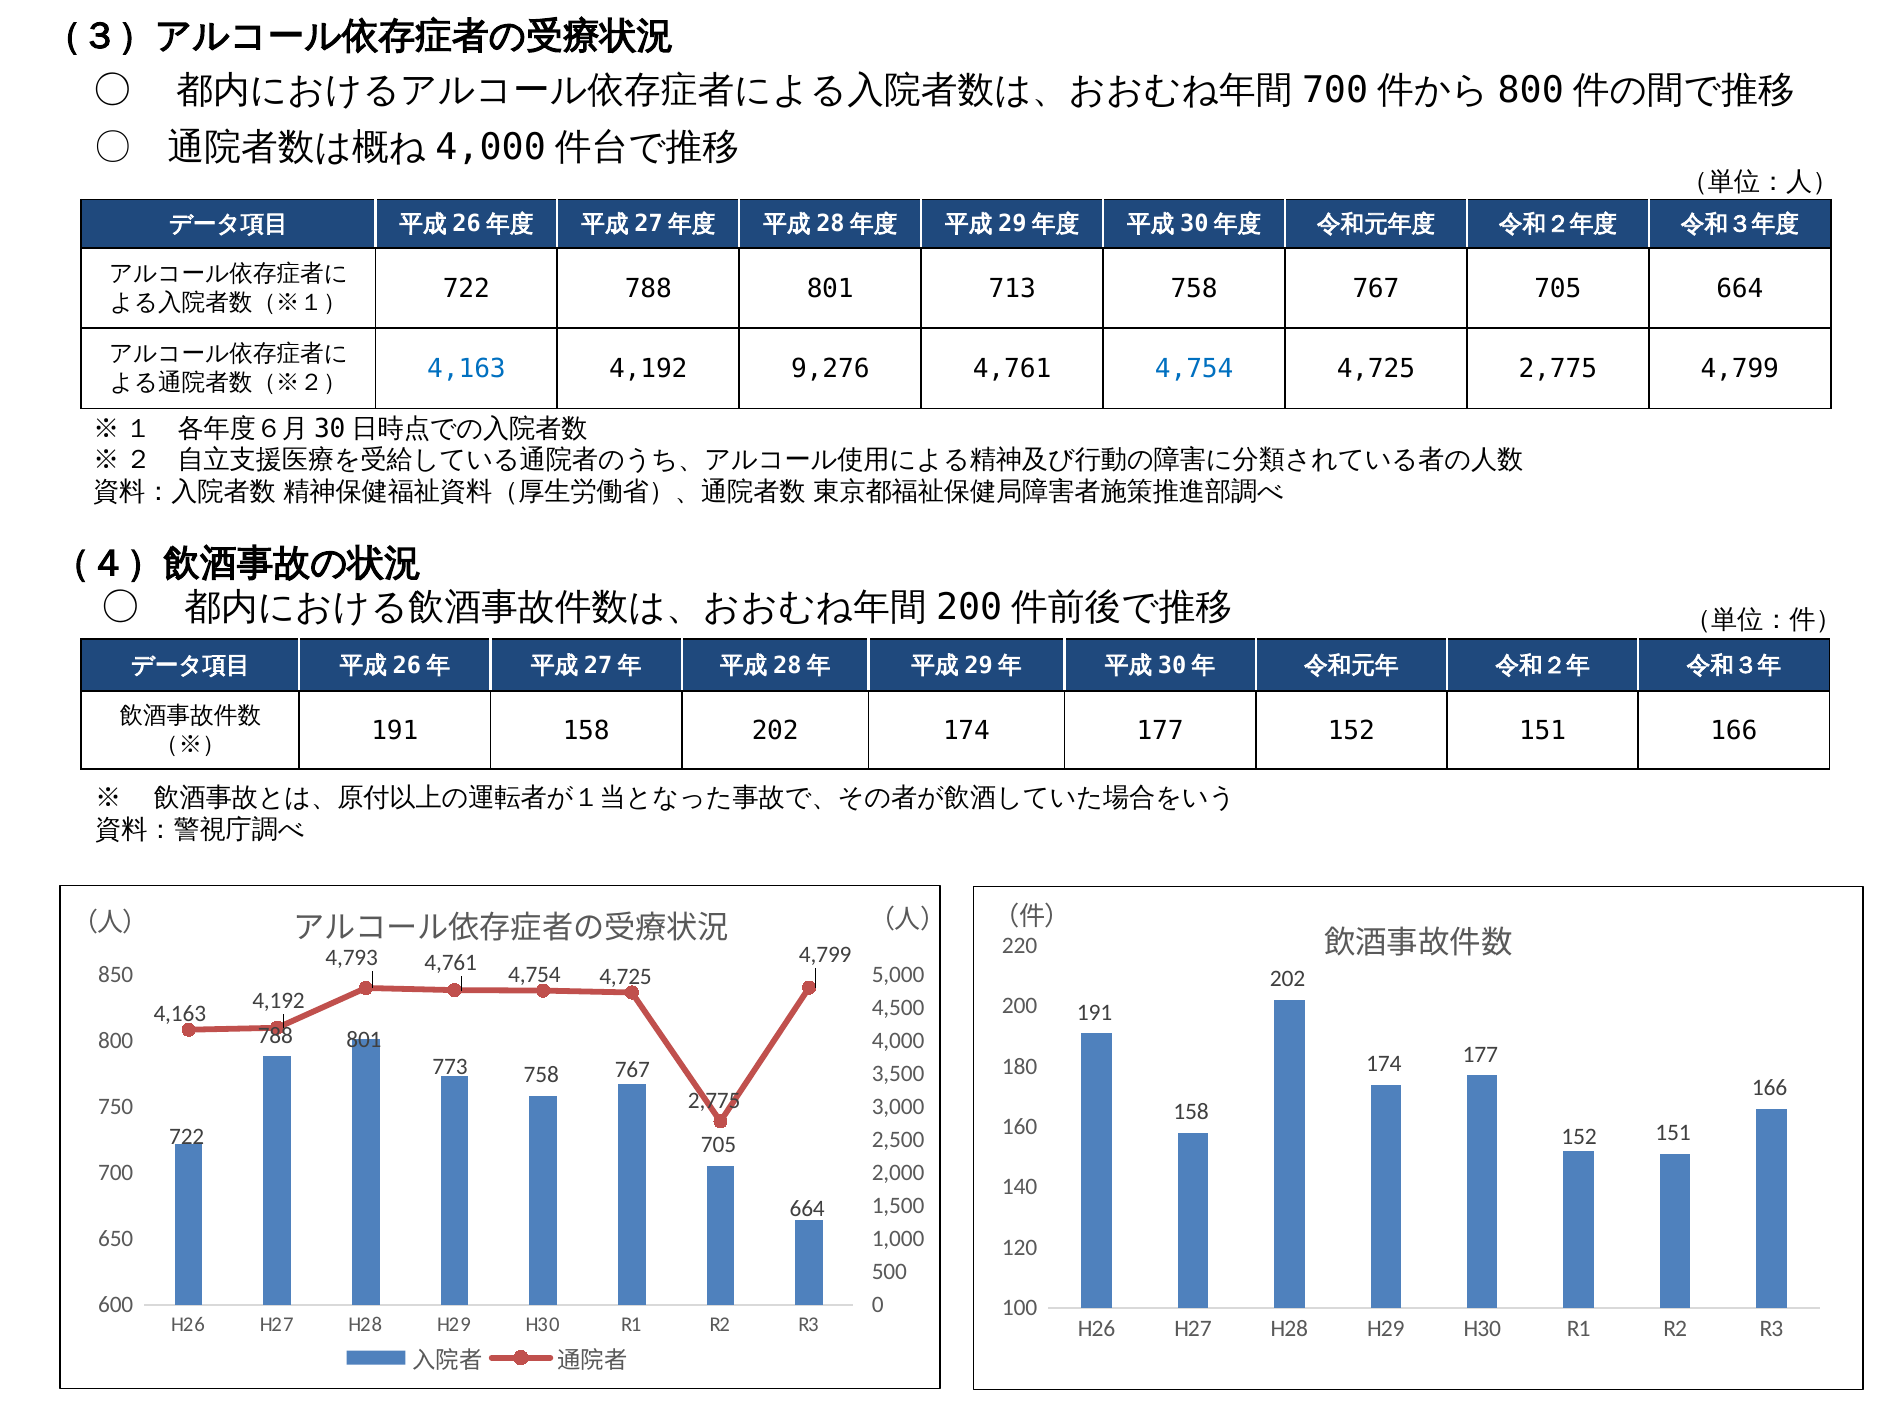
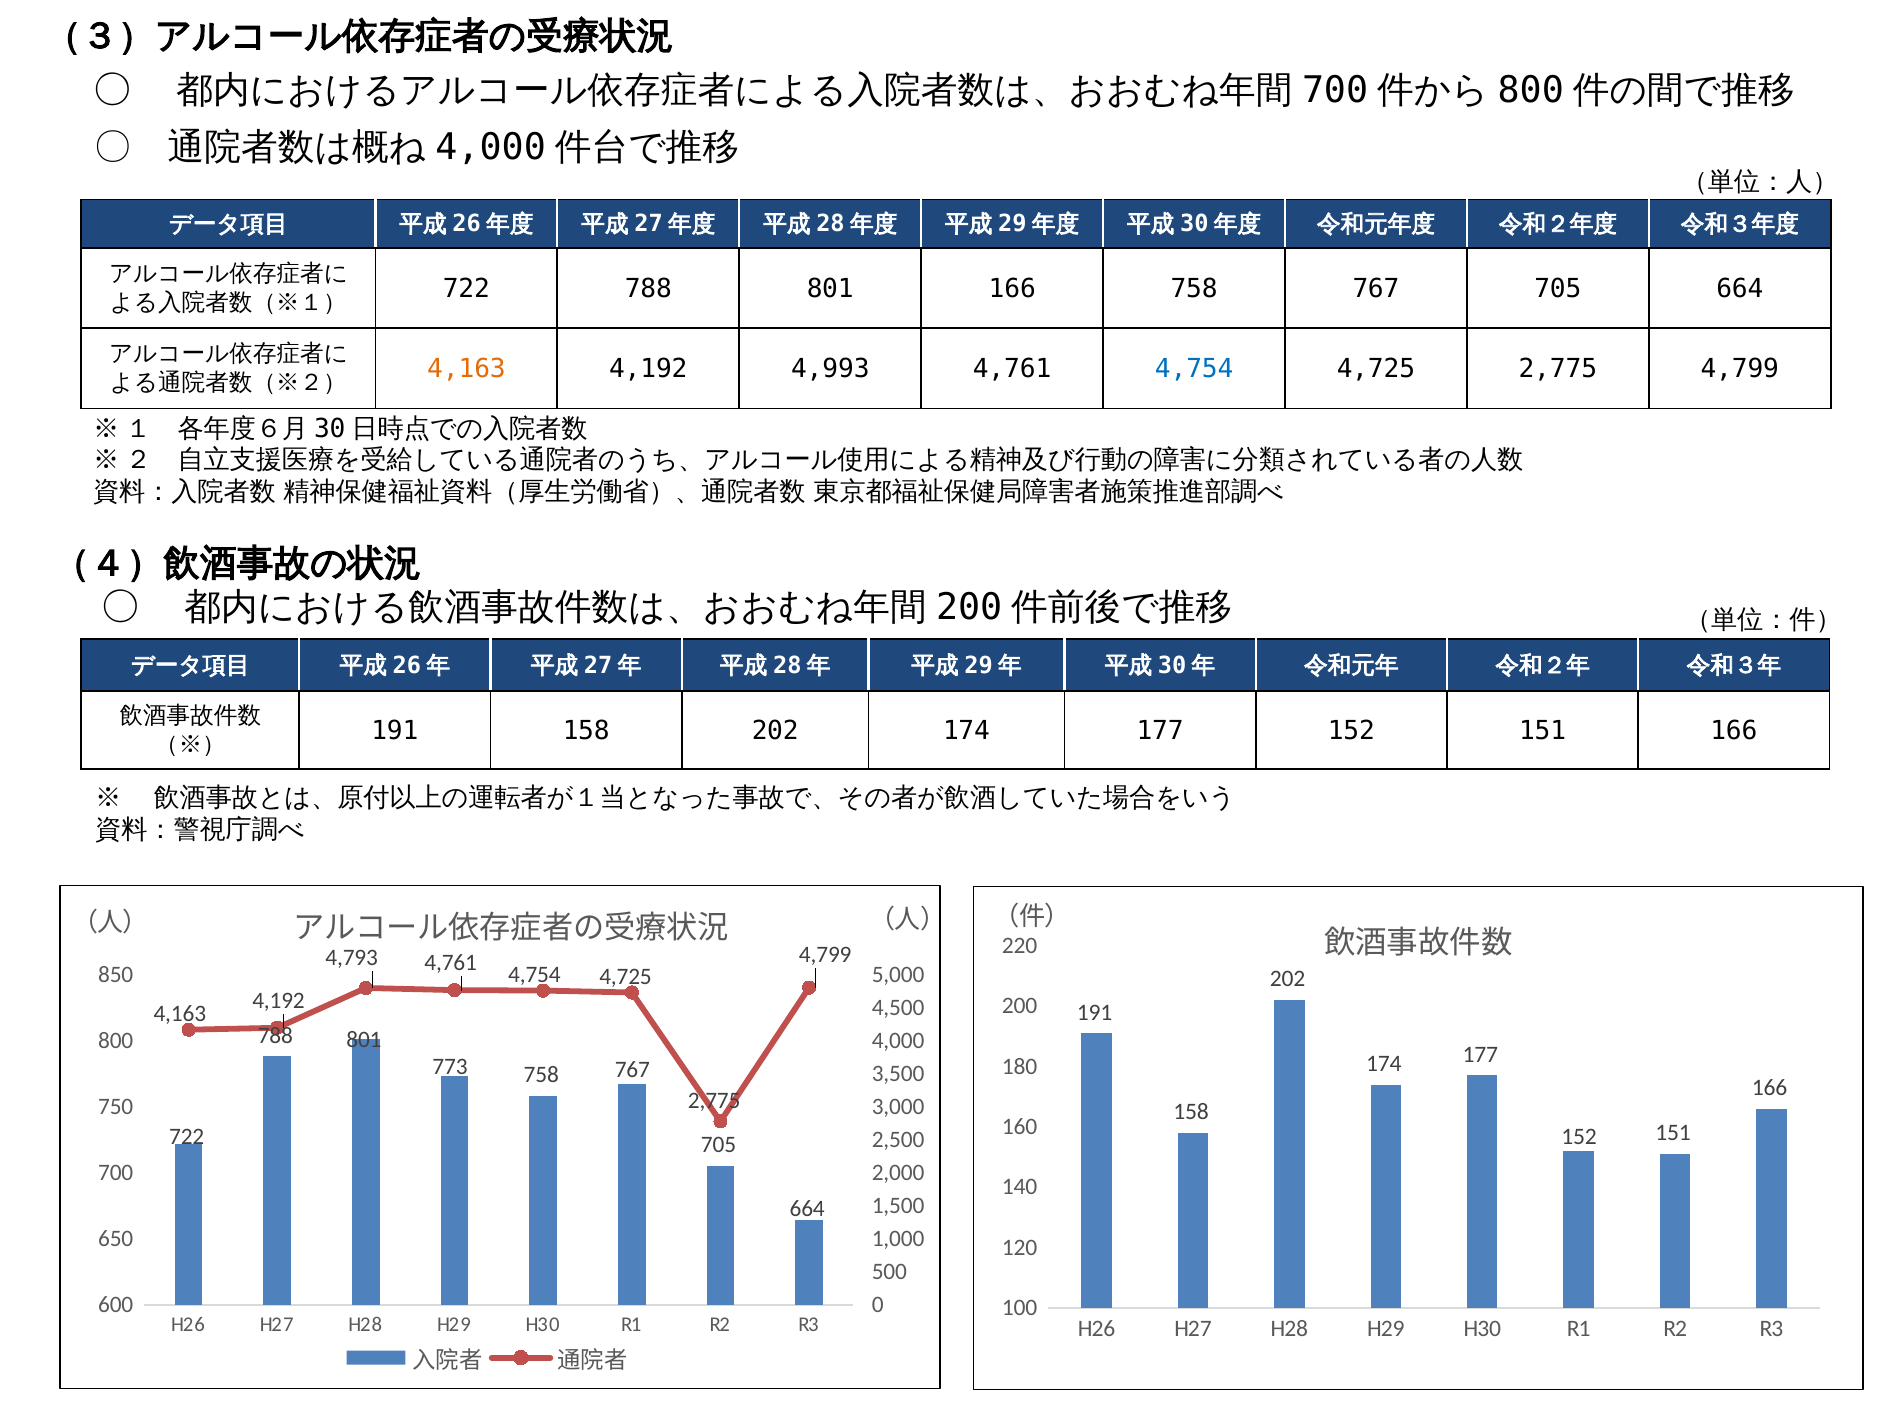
801 713: 713 -> 166
4,163 at (466, 368) colour: blue -> orange
9,276: 9,276 -> 4,993
